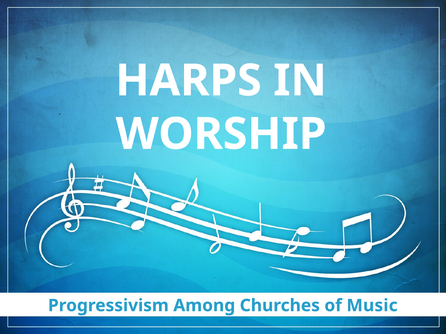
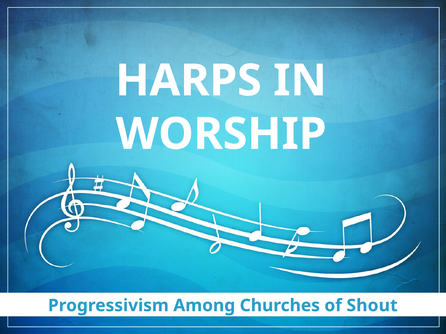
Music: Music -> Shout
